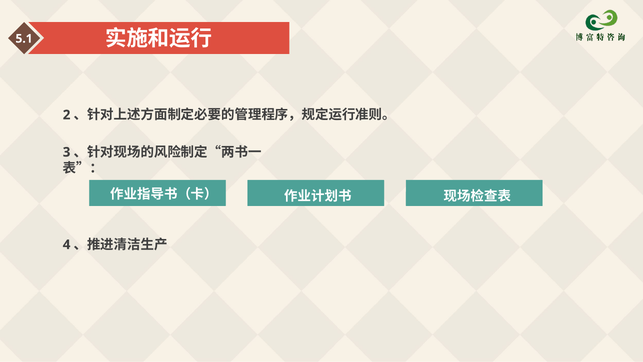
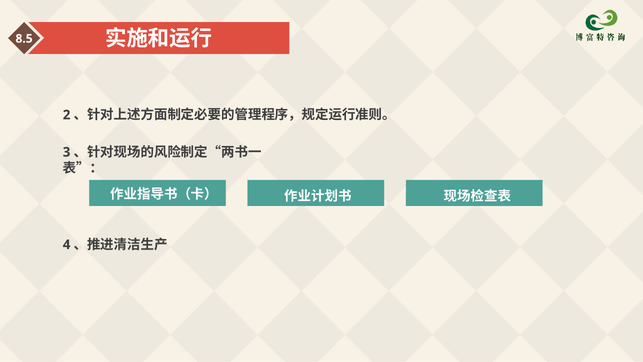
5.1: 5.1 -> 8.5
